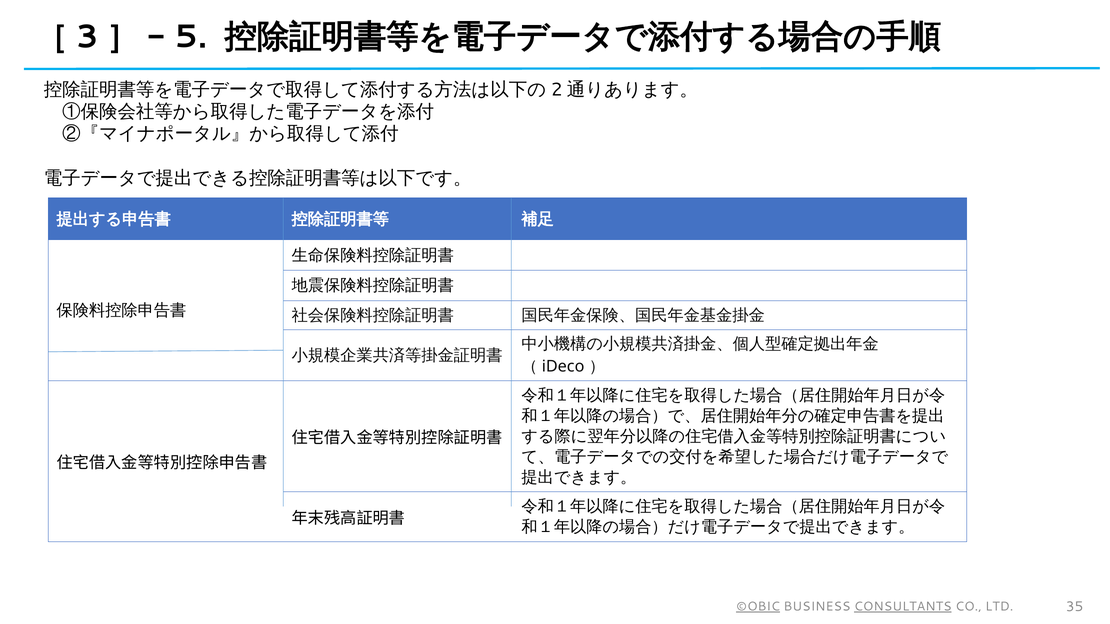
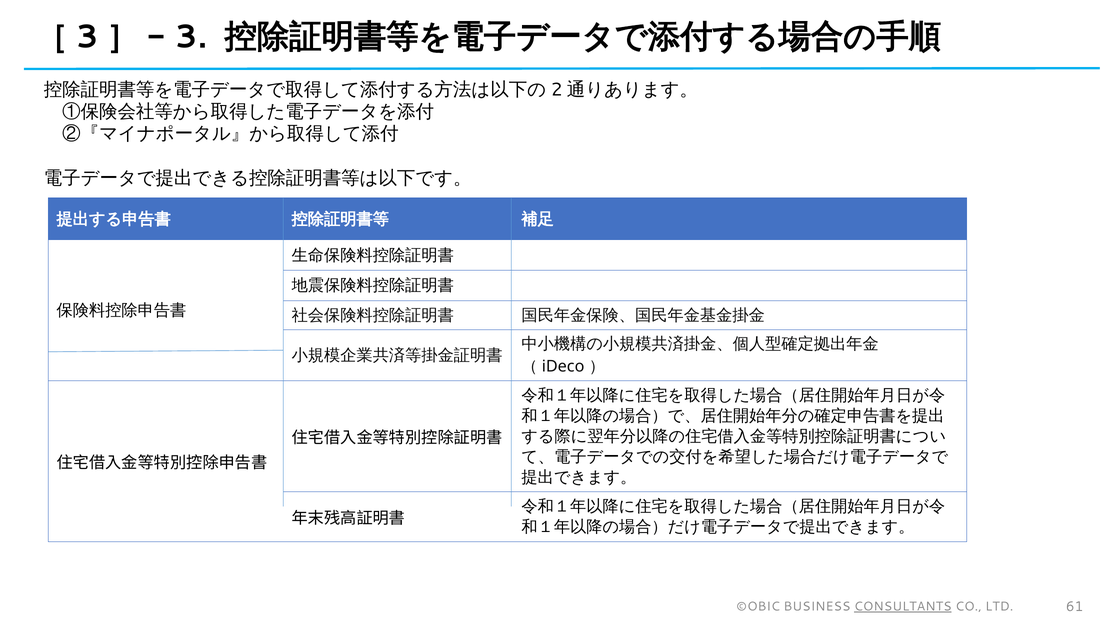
5: 5 -> 3
©OBIC underline: present -> none
35: 35 -> 61
